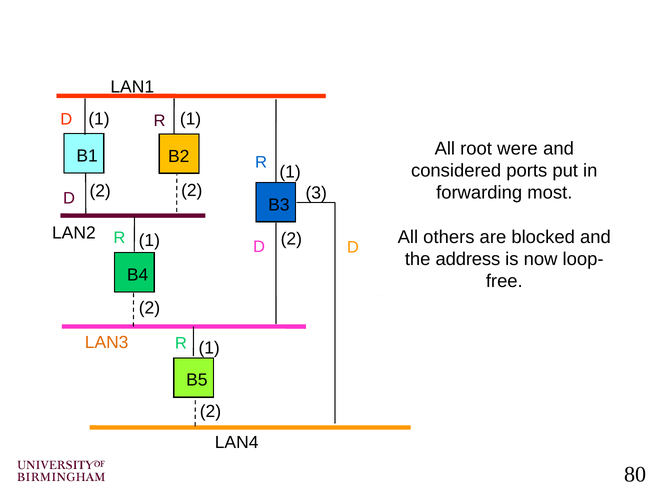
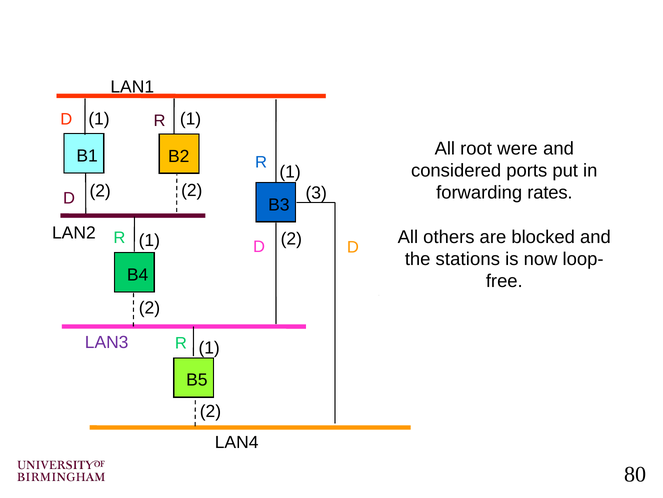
most: most -> rates
address: address -> stations
LAN3 colour: orange -> purple
